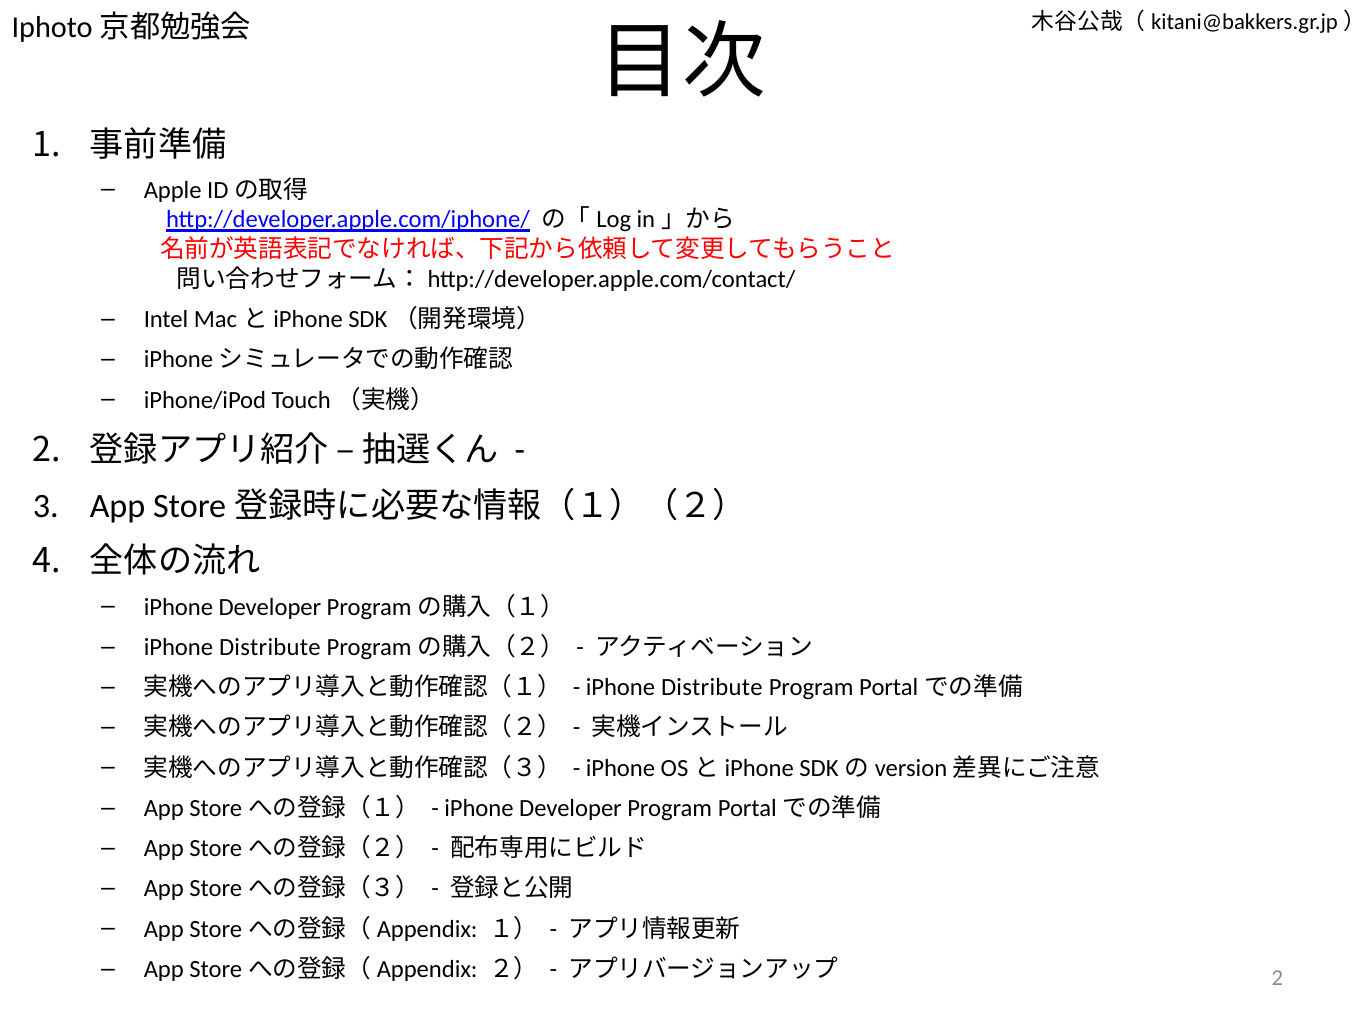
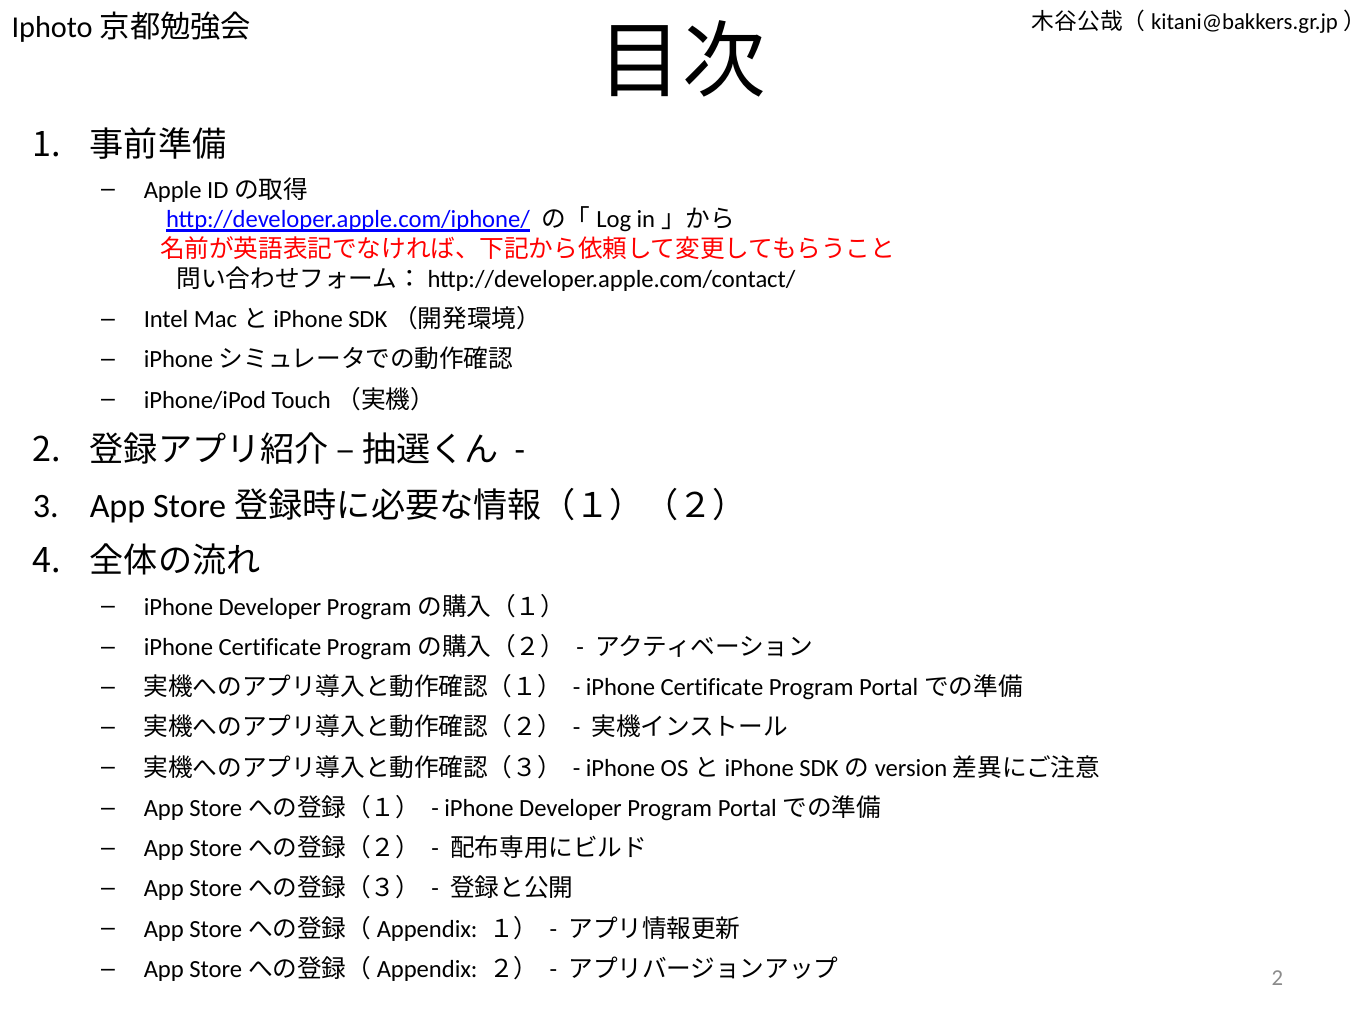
Distribute at (270, 647): Distribute -> Certificate
Distribute at (712, 687): Distribute -> Certificate
